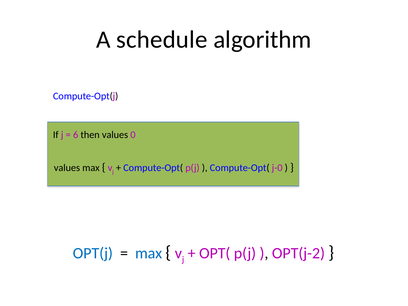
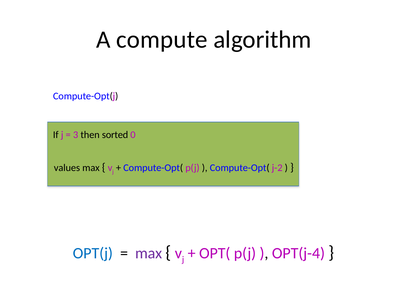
schedule: schedule -> compute
6: 6 -> 3
then values: values -> sorted
j-0: j-0 -> j-2
max at (149, 253) colour: blue -> purple
OPT(j-2: OPT(j-2 -> OPT(j-4
